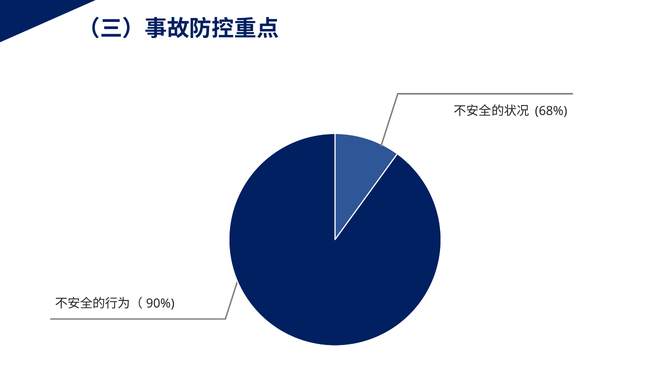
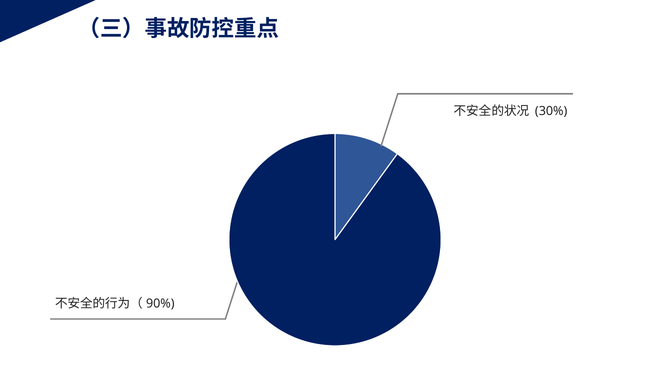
68%: 68% -> 30%
